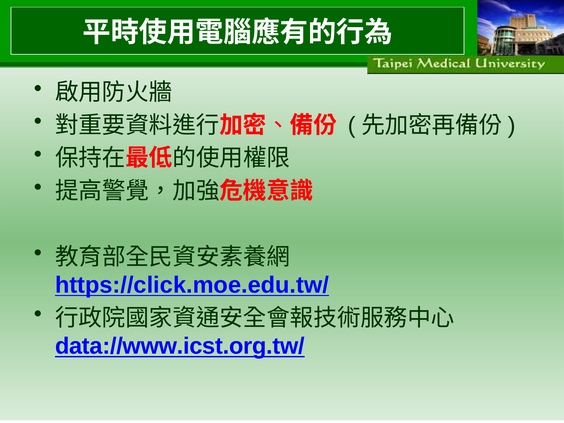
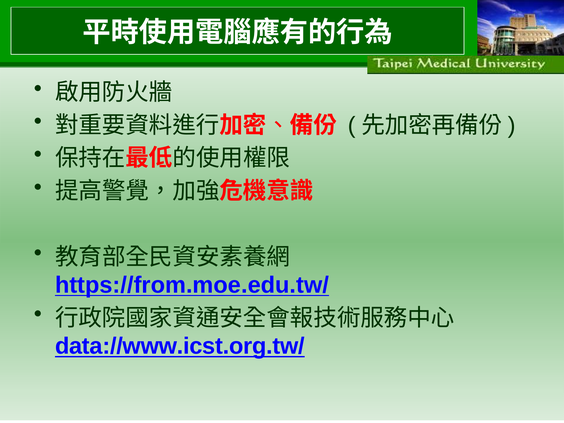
https://click.moe.edu.tw/: https://click.moe.edu.tw/ -> https://from.moe.edu.tw/
